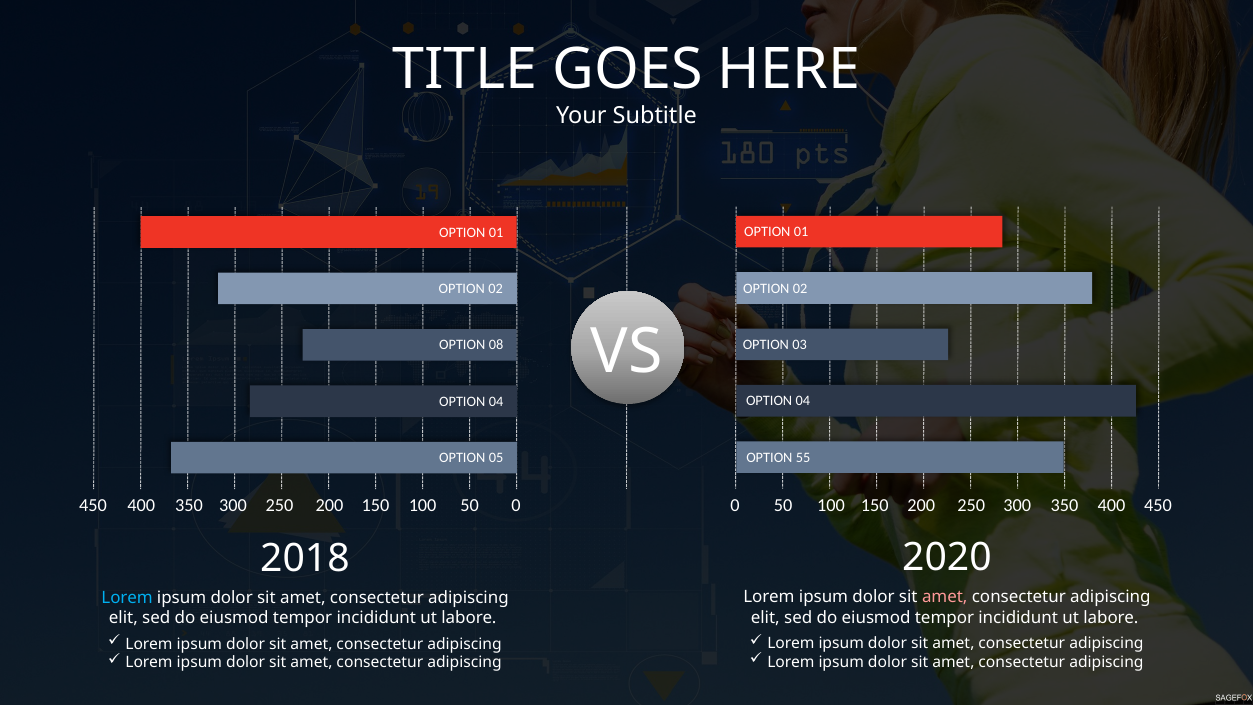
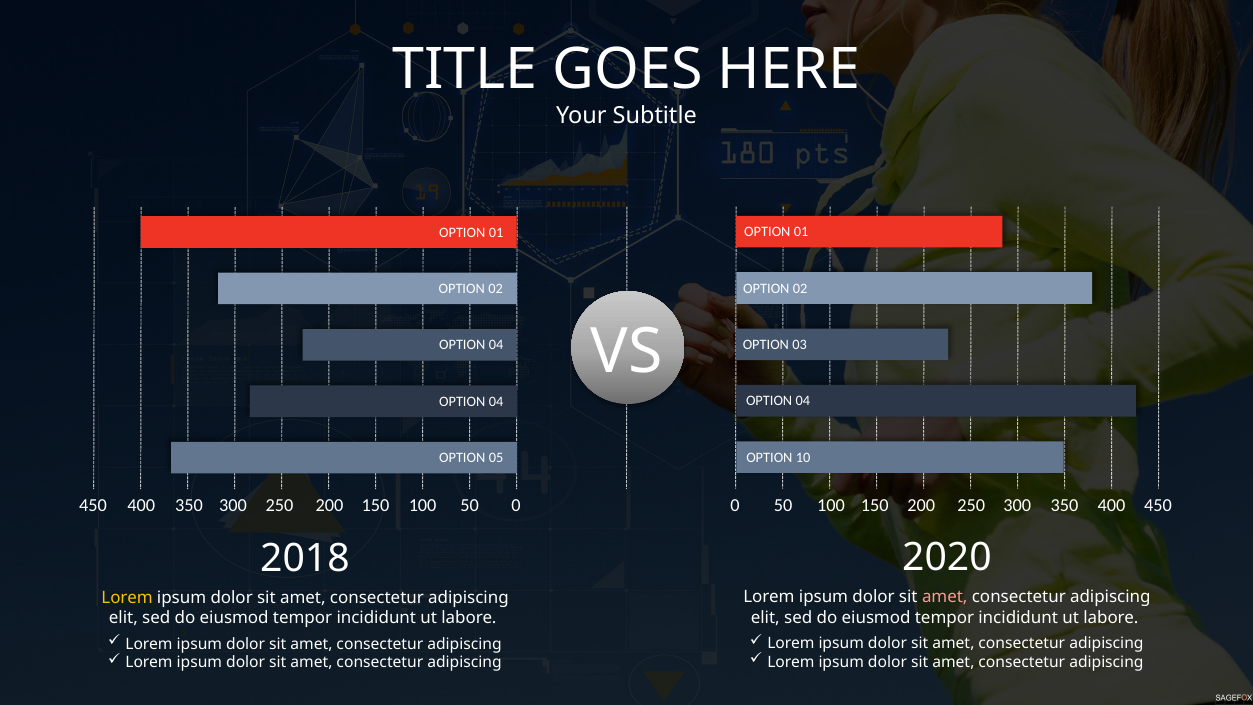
08 at (496, 344): 08 -> 04
55: 55 -> 10
Lorem at (127, 598) colour: light blue -> yellow
